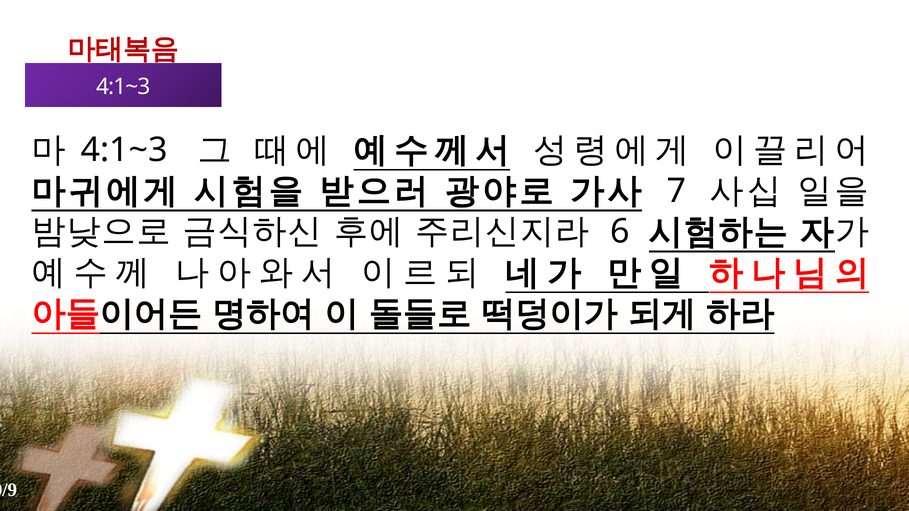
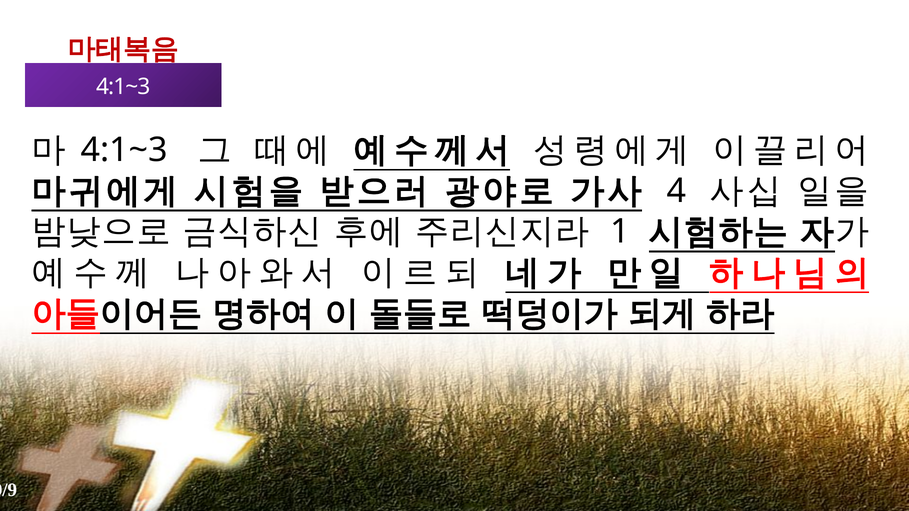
7: 7 -> 4
6: 6 -> 1
